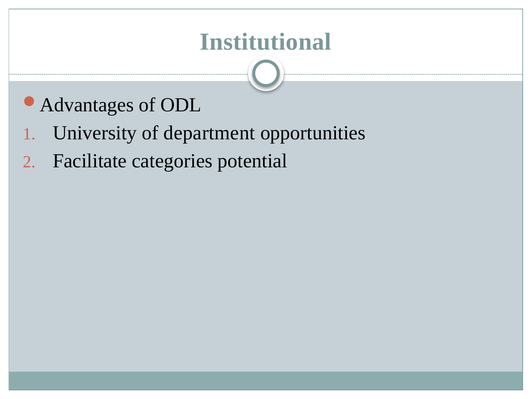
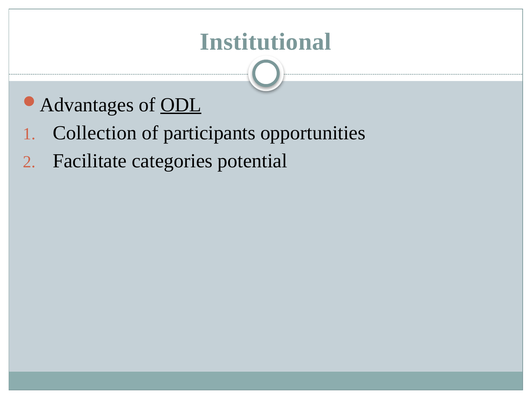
ODL underline: none -> present
University: University -> Collection
department: department -> participants
